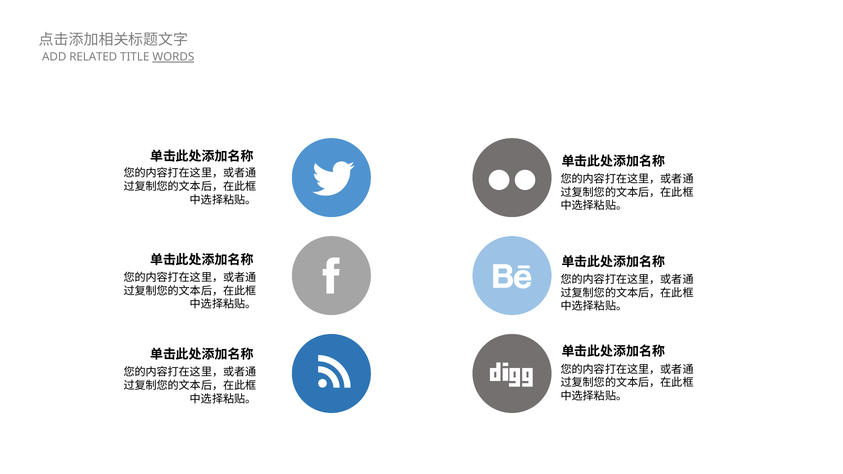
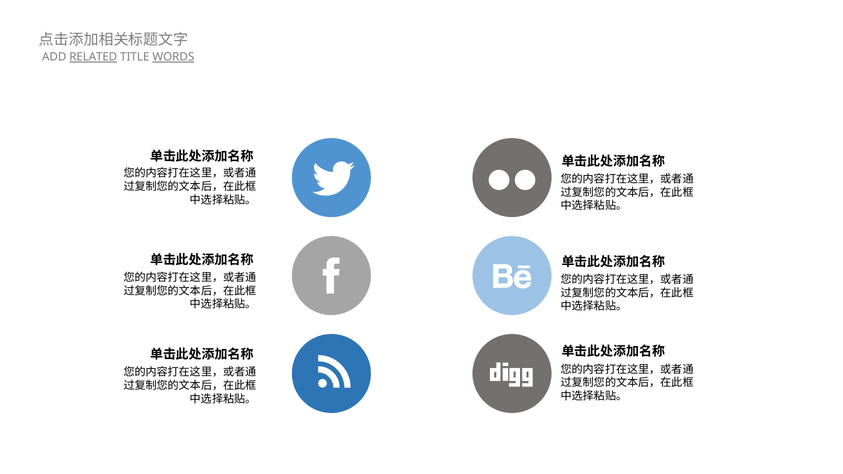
RELATED underline: none -> present
